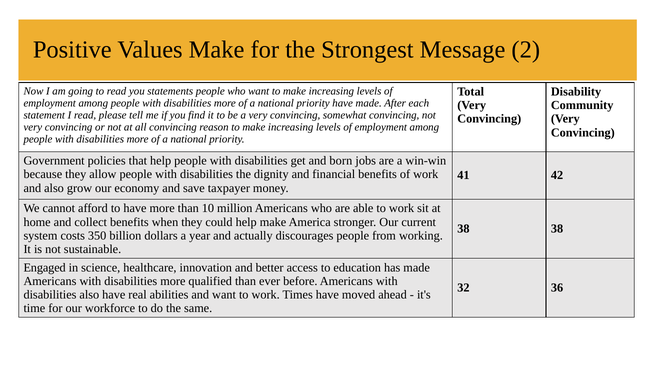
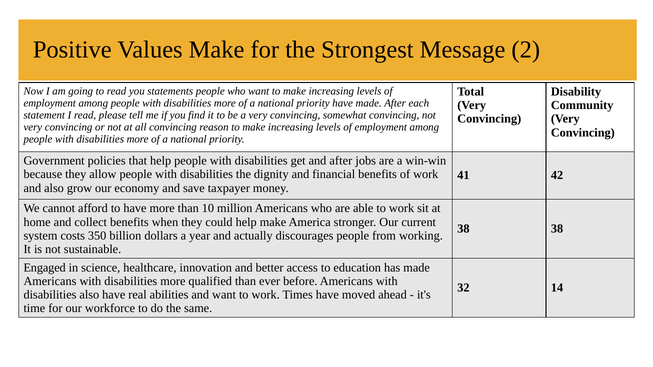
and born: born -> after
36: 36 -> 14
